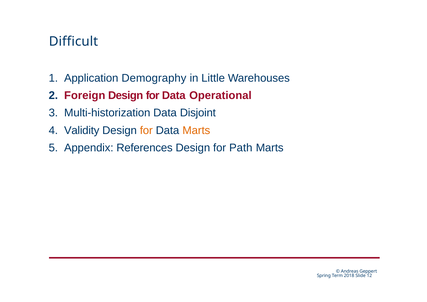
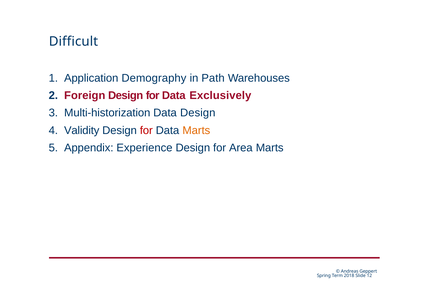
Little: Little -> Path
Operational: Operational -> Exclusively
Data Disjoint: Disjoint -> Design
for at (146, 130) colour: orange -> red
References: References -> Experience
Path: Path -> Area
